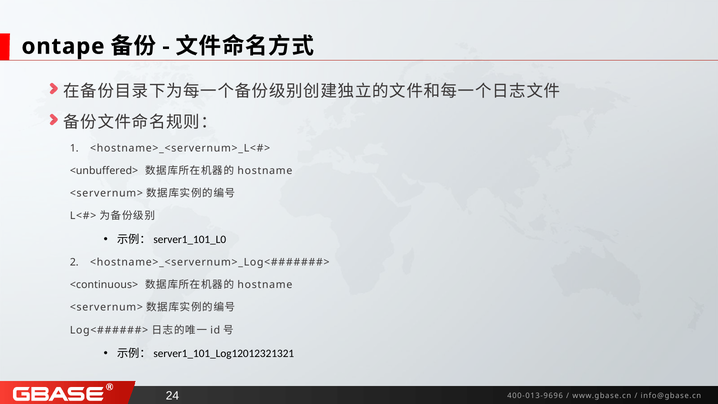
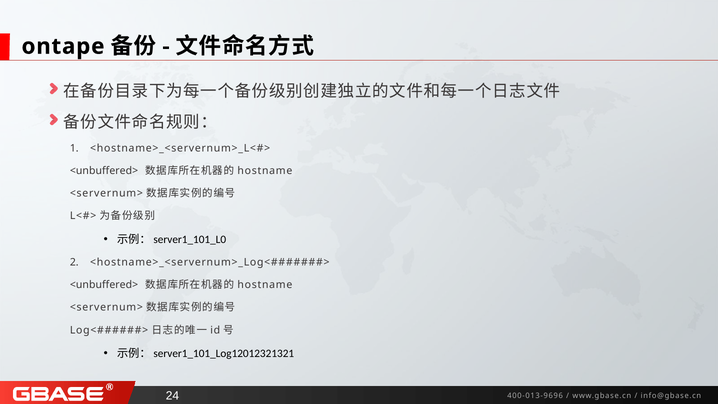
<continuous> at (104, 285): <continuous> -> <unbuffered>
